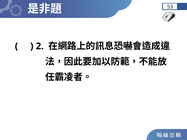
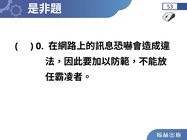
2: 2 -> 0
